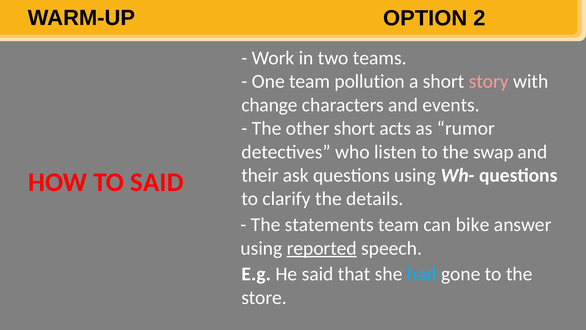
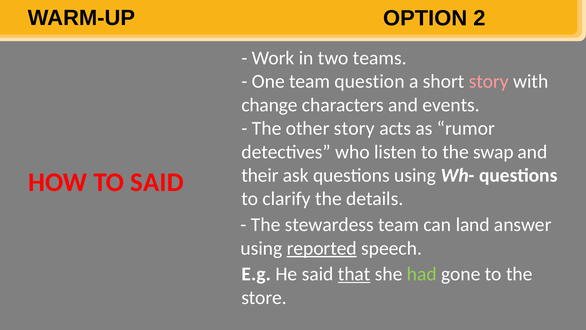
pollution: pollution -> question
other short: short -> story
statements: statements -> stewardess
bike: bike -> land
that underline: none -> present
had colour: light blue -> light green
